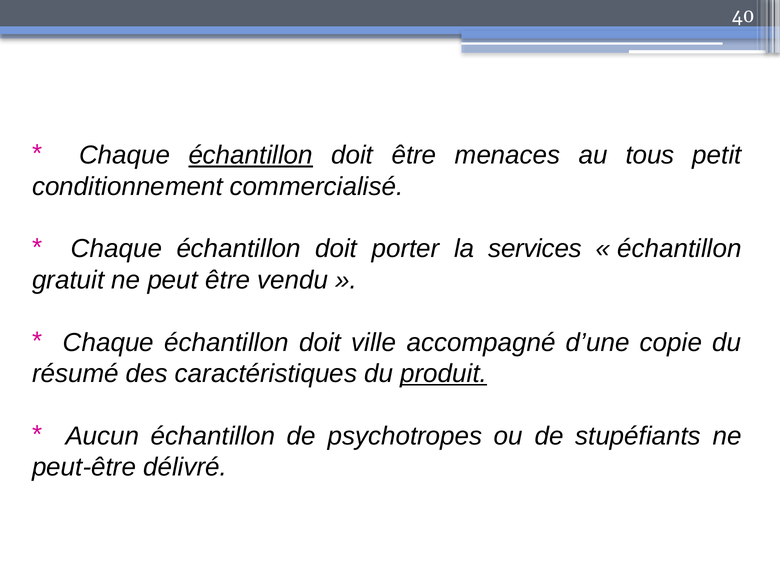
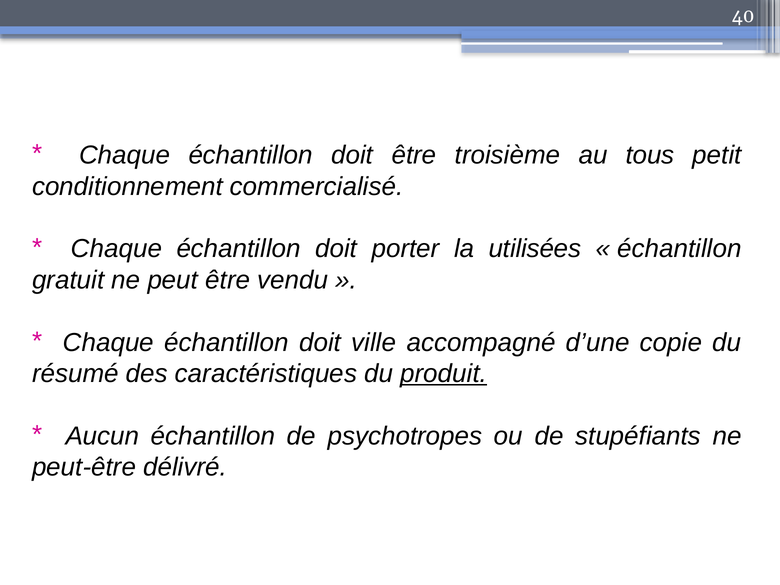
échantillon at (251, 155) underline: present -> none
menaces: menaces -> troisième
services: services -> utilisées
